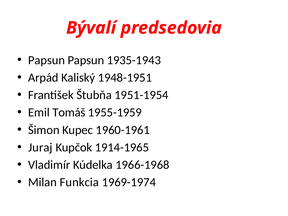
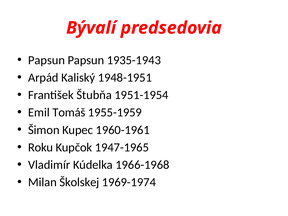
Juraj: Juraj -> Roku
1914-1965: 1914-1965 -> 1947-1965
Funkcia: Funkcia -> Školskej
